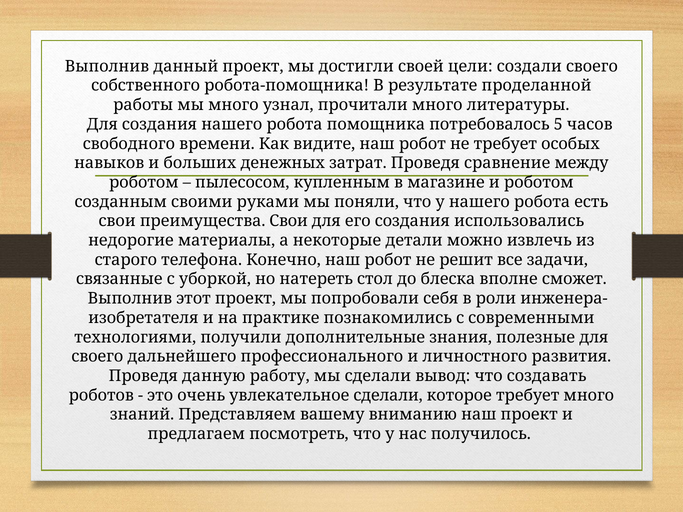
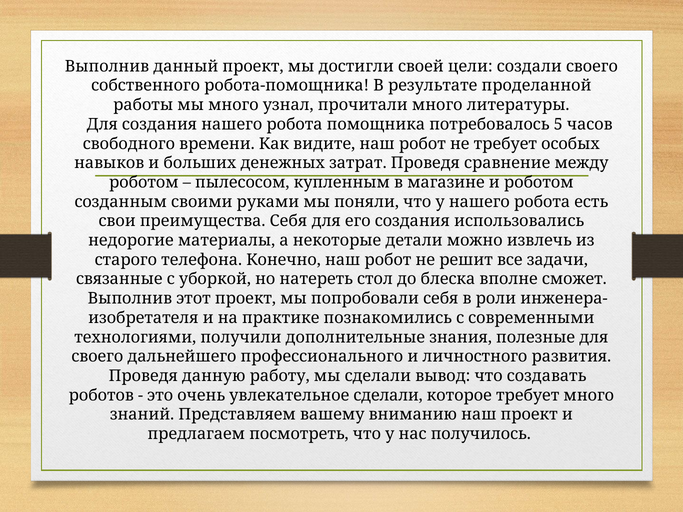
преимущества Свои: Свои -> Себя
